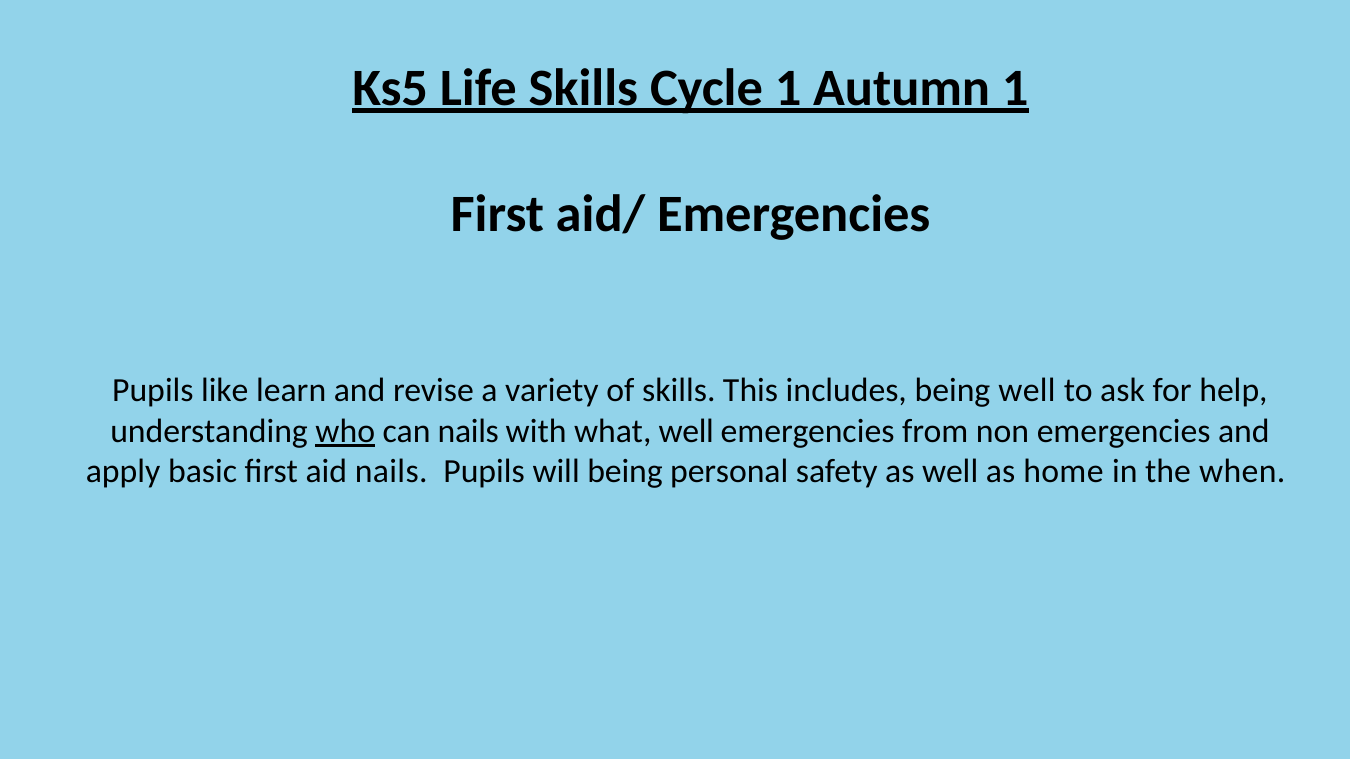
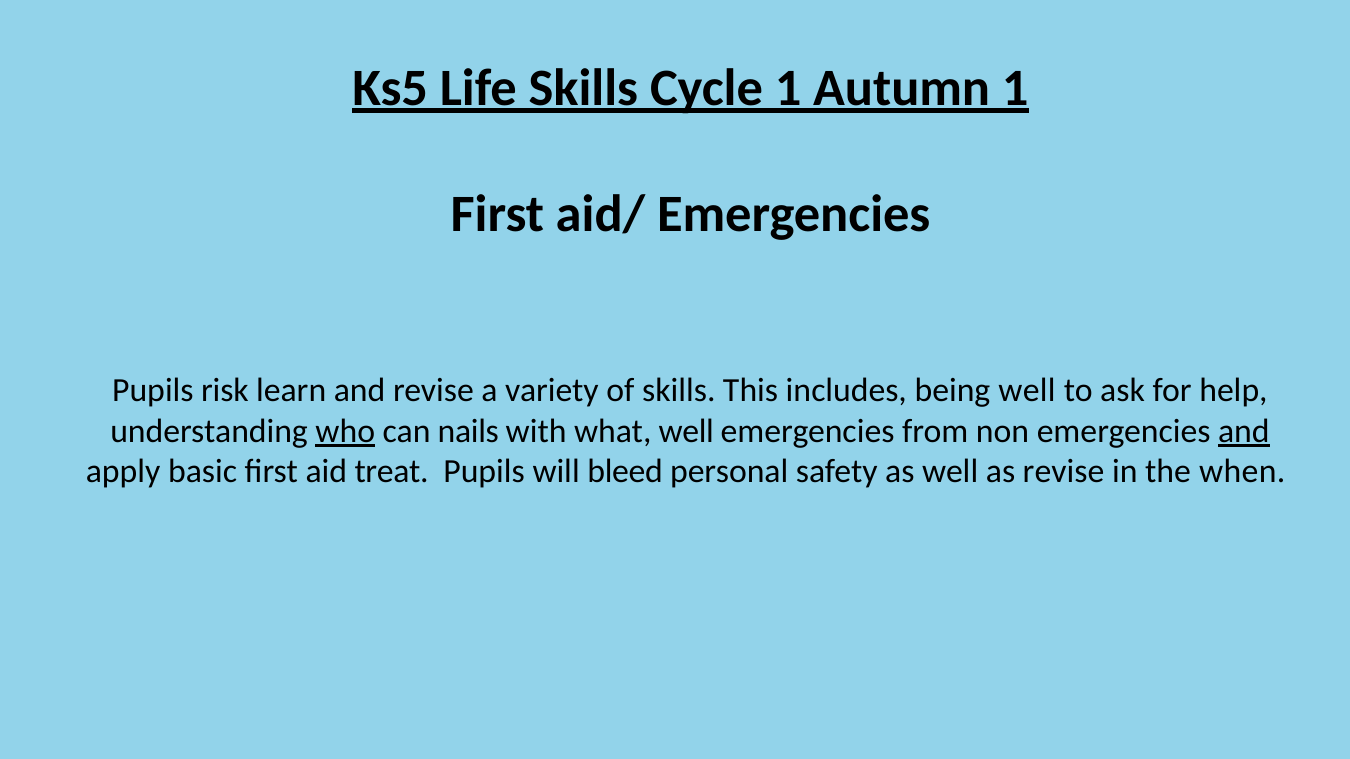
like: like -> risk
and at (1244, 431) underline: none -> present
aid nails: nails -> treat
will being: being -> bleed
as home: home -> revise
